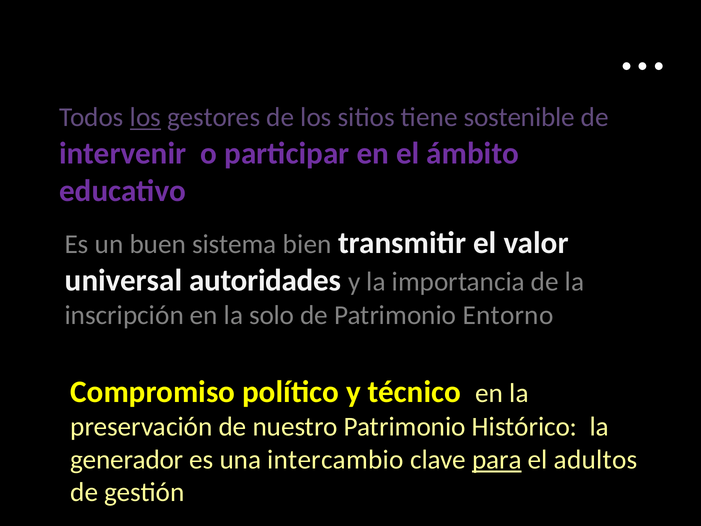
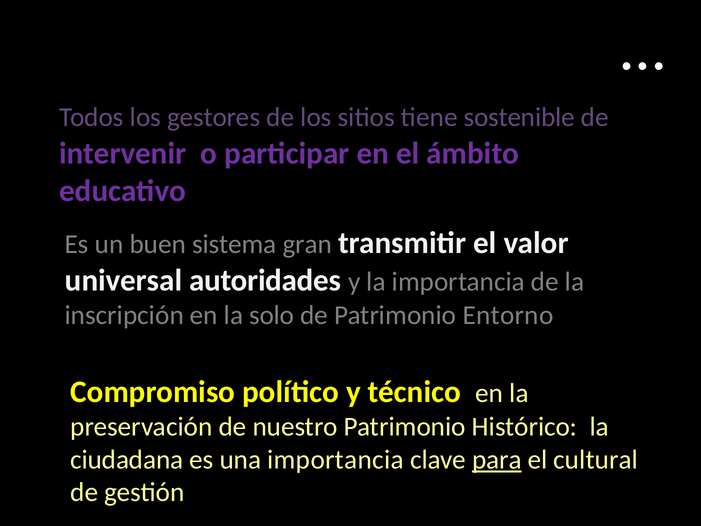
los at (145, 117) underline: present -> none
bien: bien -> gran
generador: generador -> ciudadana
una intercambio: intercambio -> importancia
adultos: adultos -> cultural
